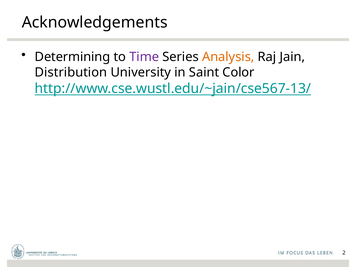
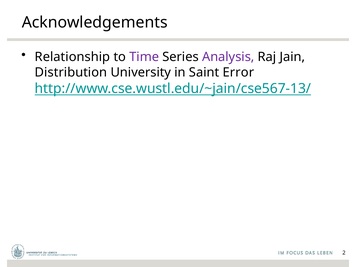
Determining: Determining -> Relationship
Analysis colour: orange -> purple
Color: Color -> Error
